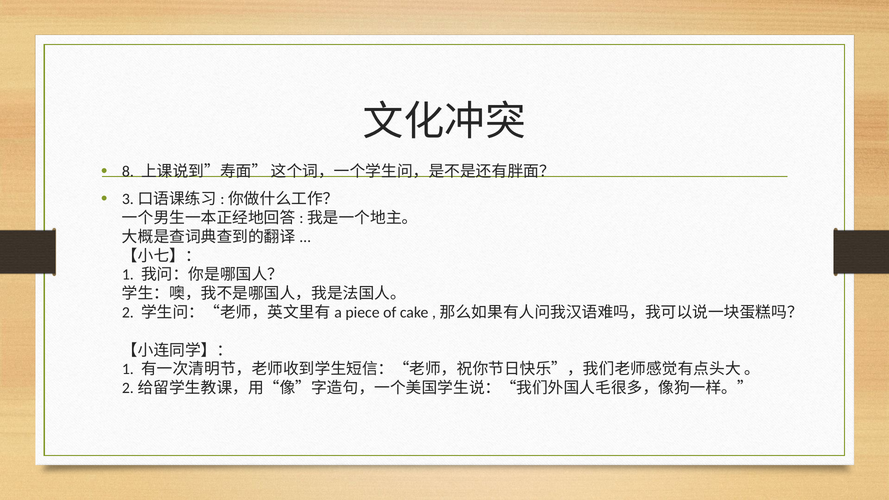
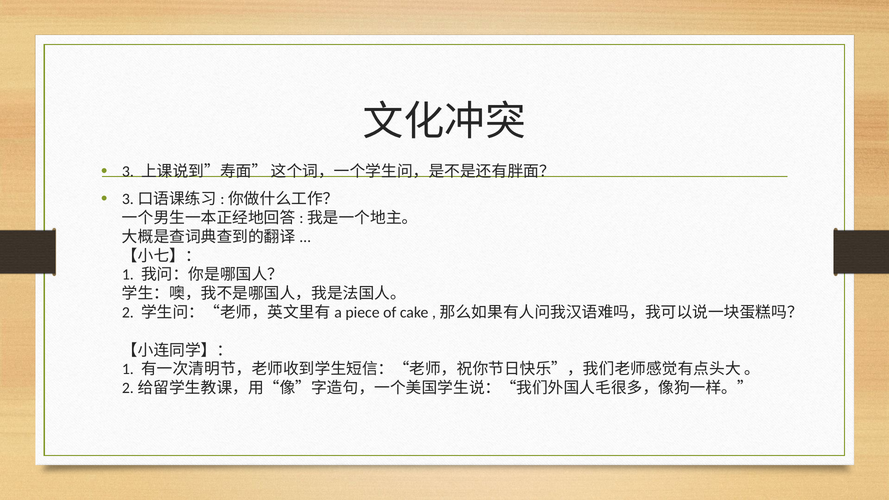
8: 8 -> 3
